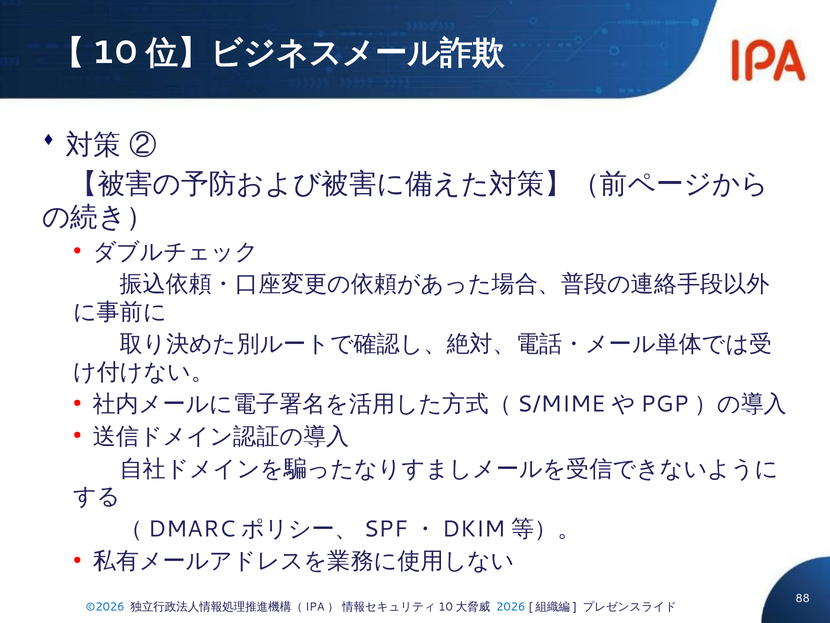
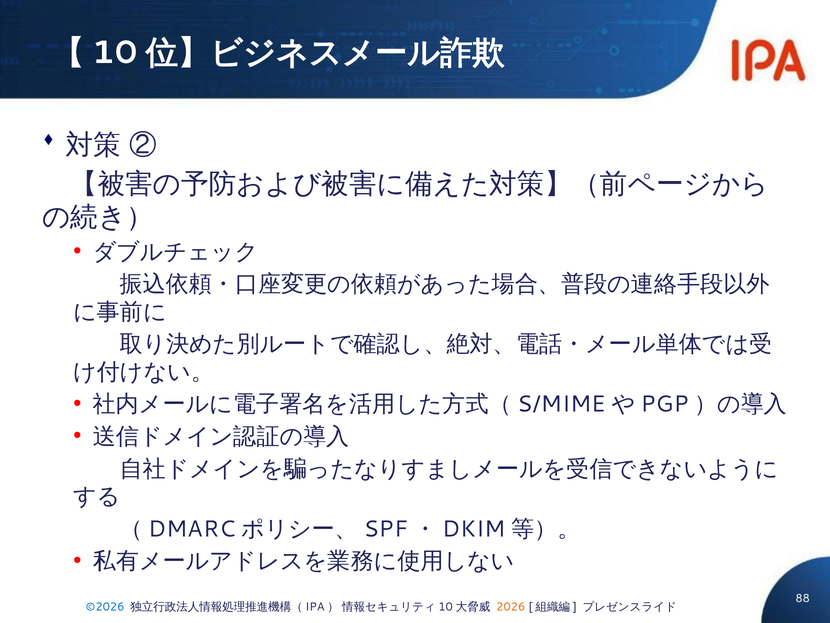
2026 colour: blue -> orange
